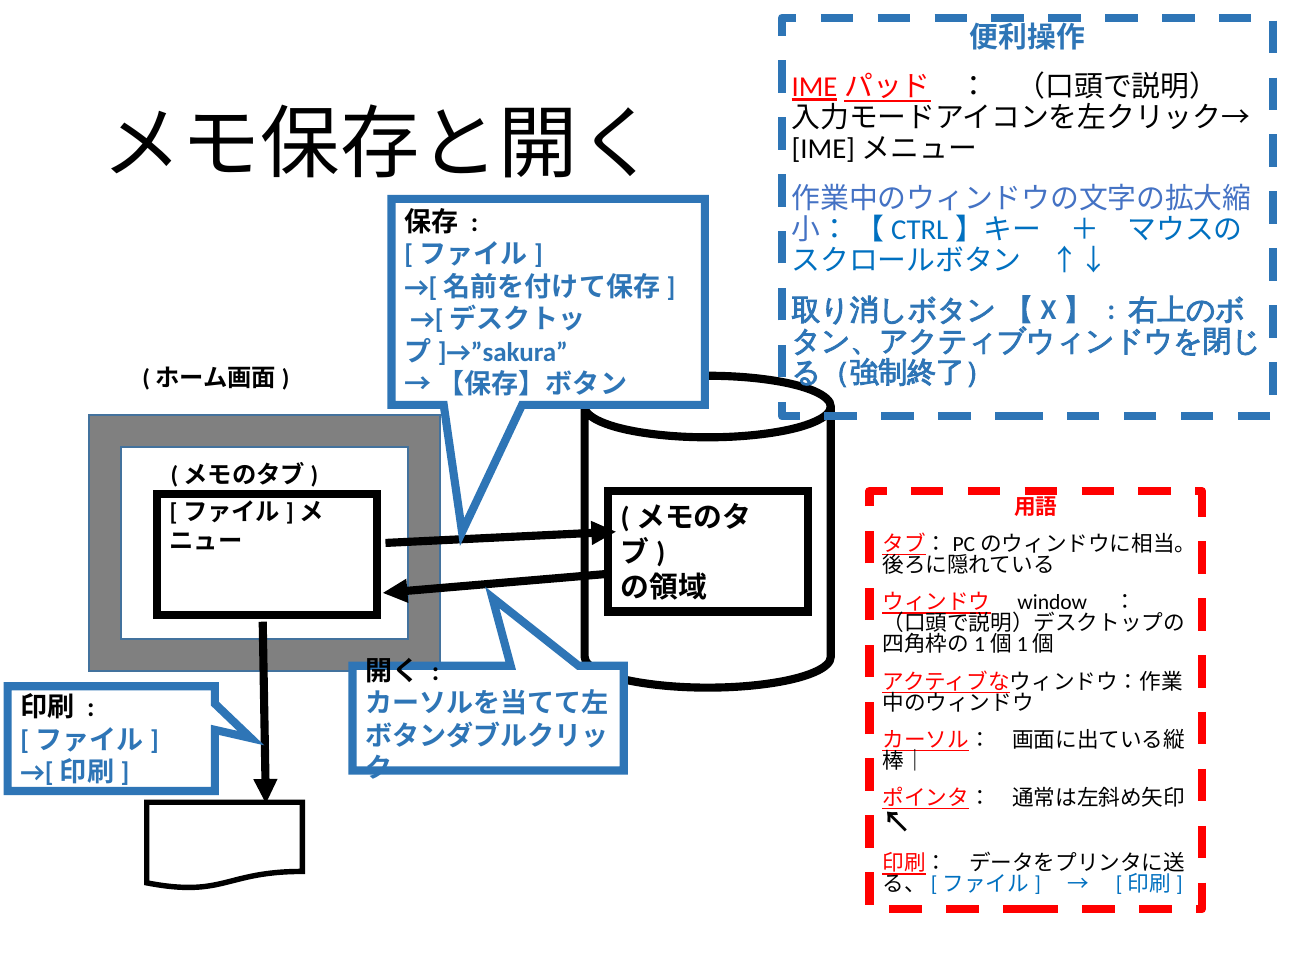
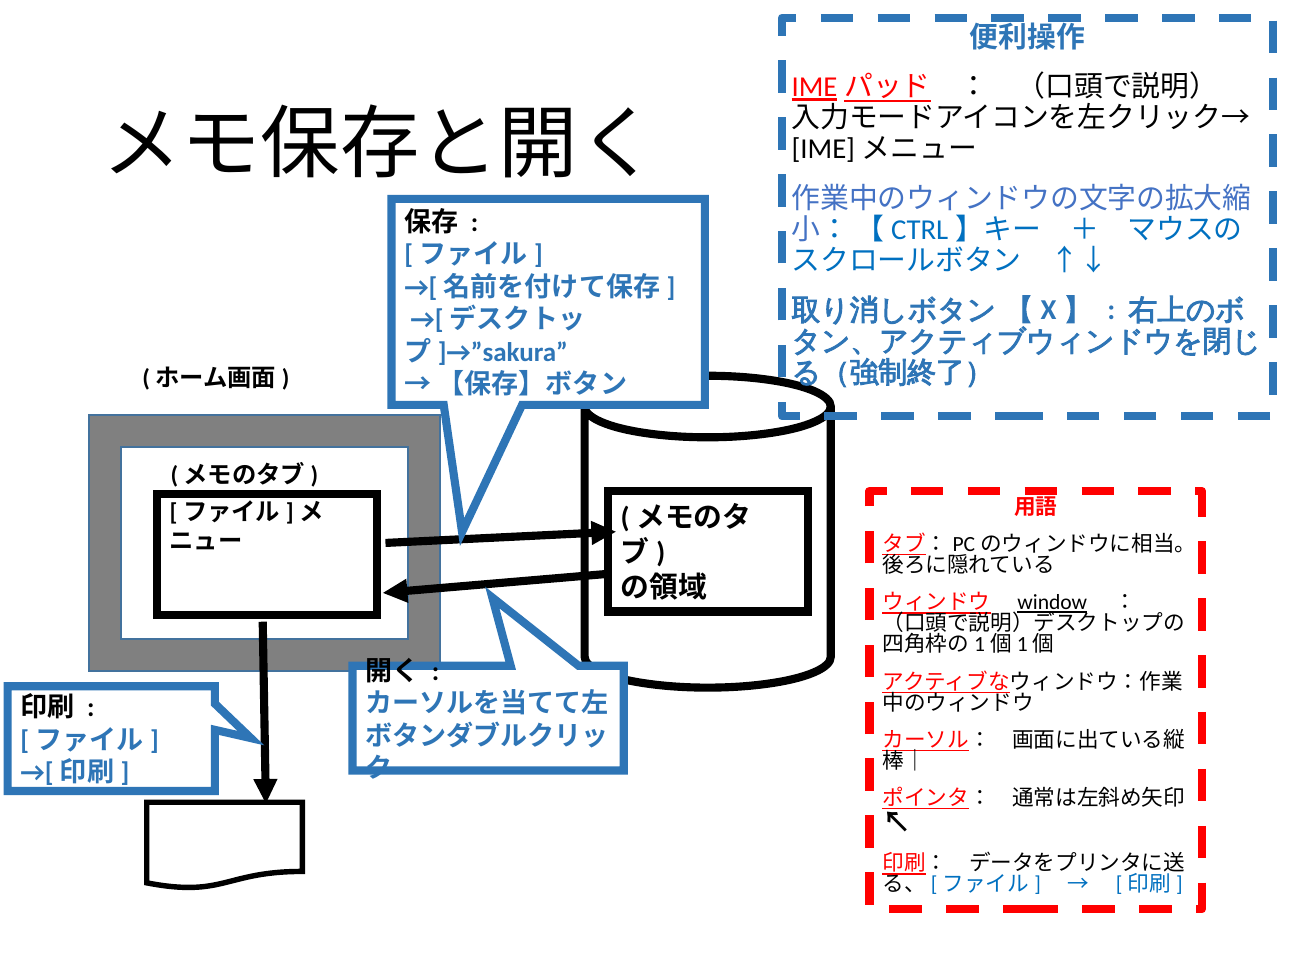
window underline: none -> present
